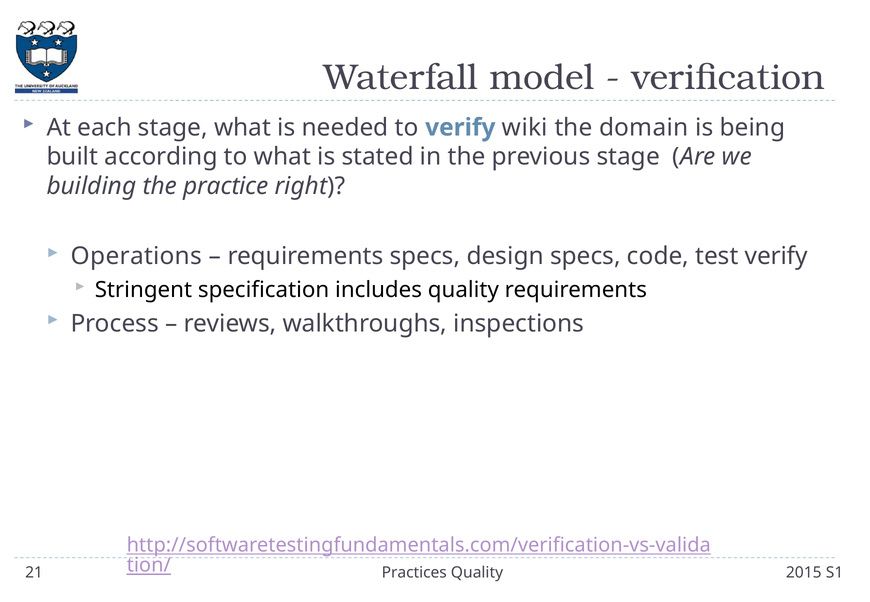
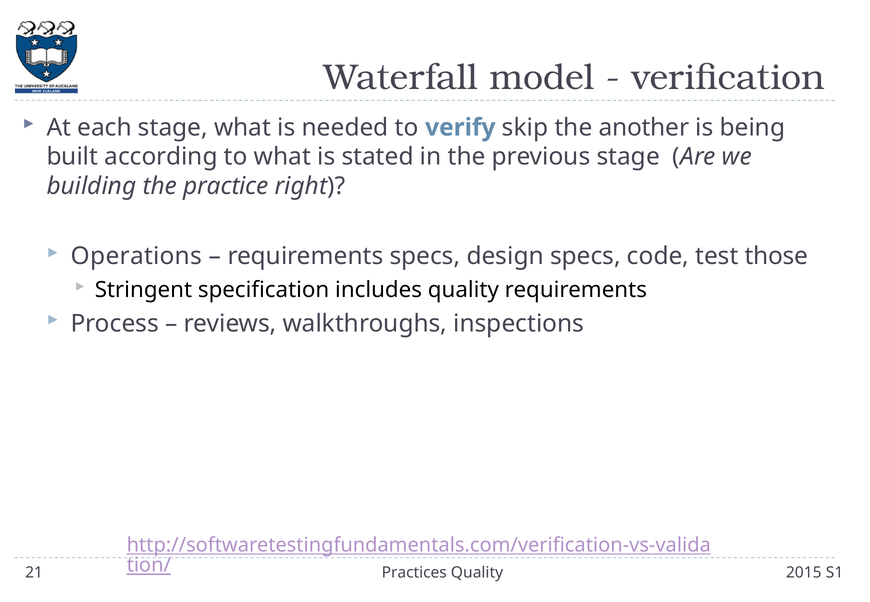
wiki: wiki -> skip
domain: domain -> another
test verify: verify -> those
